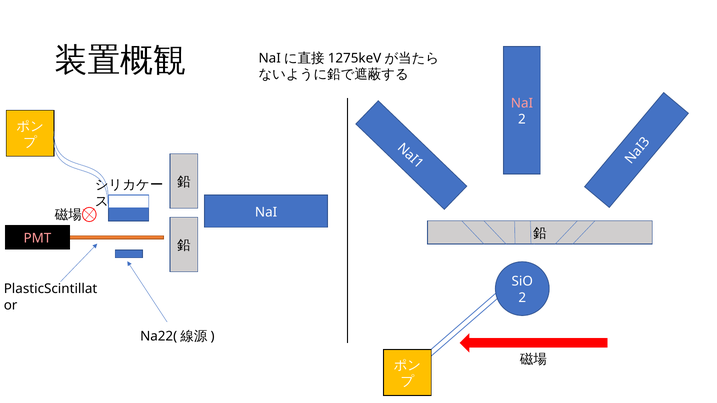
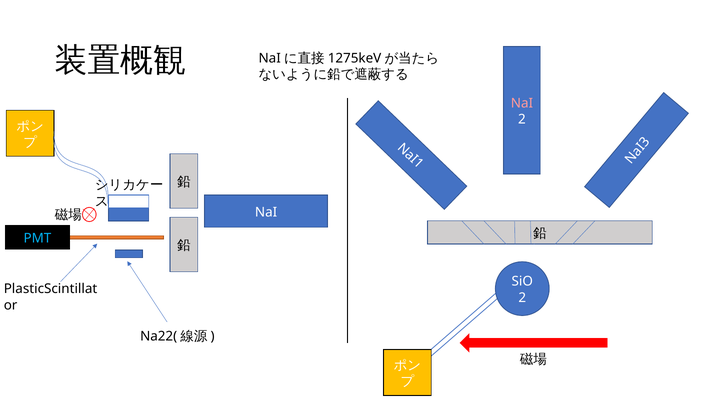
PMT colour: pink -> light blue
